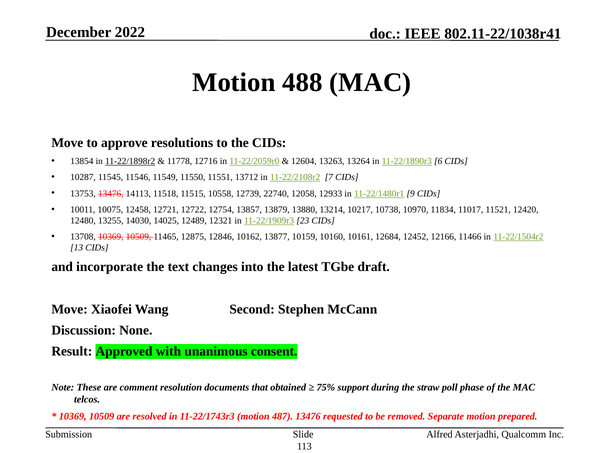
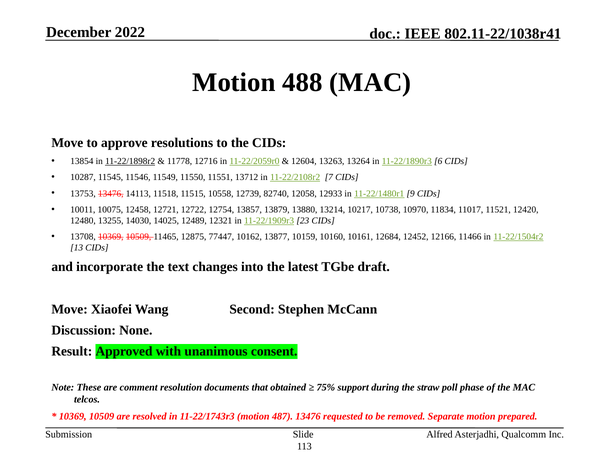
22740: 22740 -> 82740
12846: 12846 -> 77447
